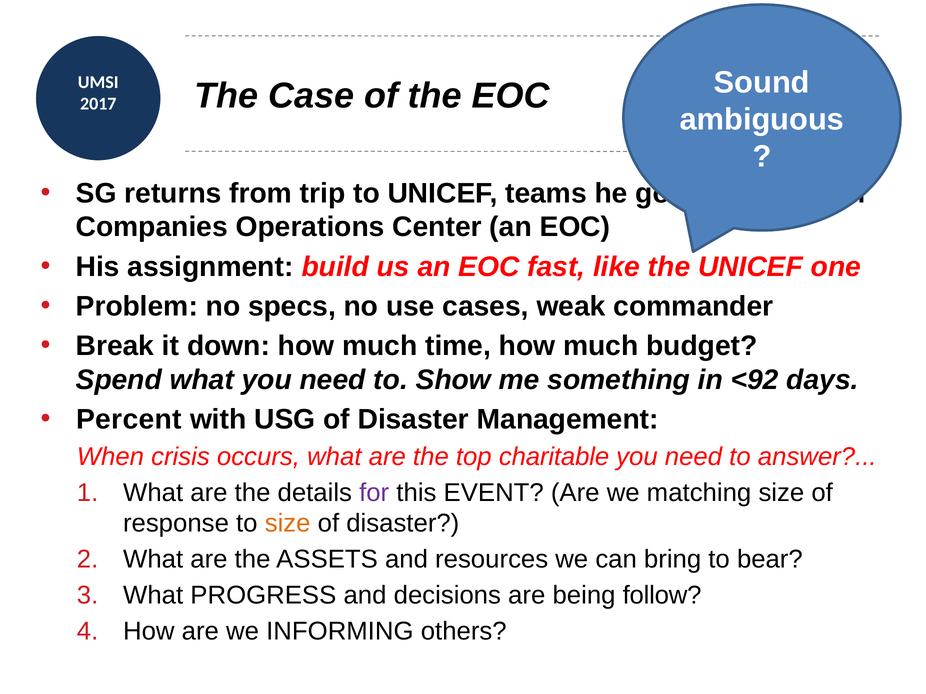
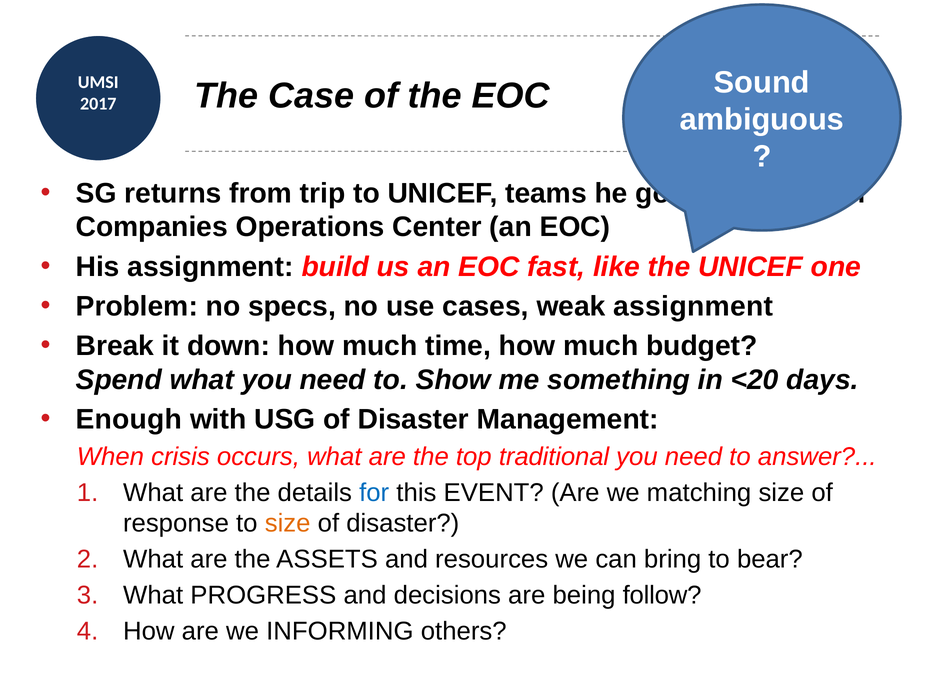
weak commander: commander -> assignment
<92: <92 -> <20
Percent: Percent -> Enough
charitable: charitable -> traditional
for colour: purple -> blue
